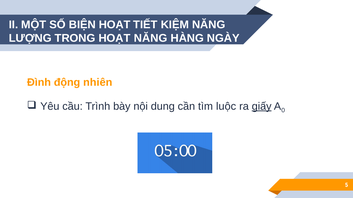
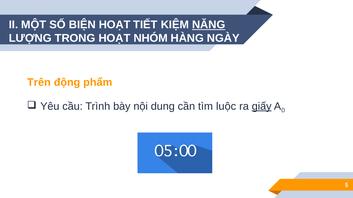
NĂNG at (209, 25) underline: none -> present
HOẠT NĂNG: NĂNG -> NHÓM
Đình: Đình -> Trên
nhiên: nhiên -> phẩm
